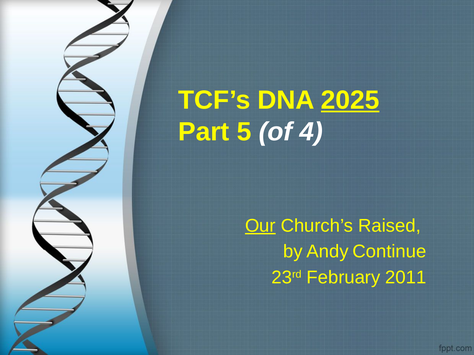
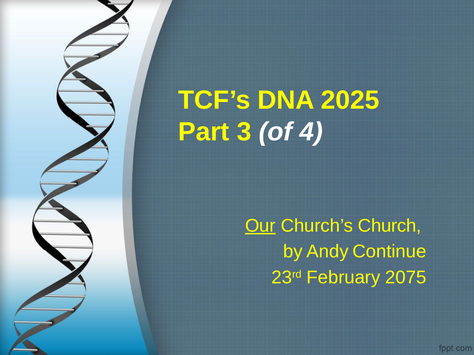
2025 underline: present -> none
5: 5 -> 3
Raised: Raised -> Church
2011: 2011 -> 2075
